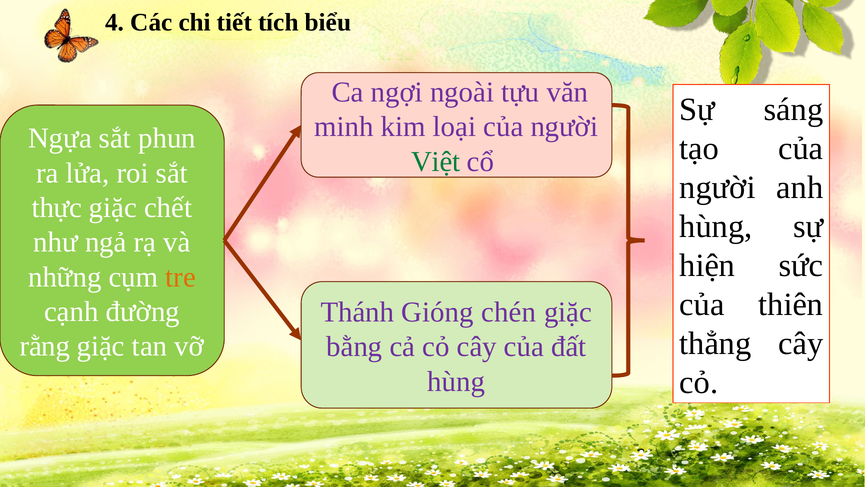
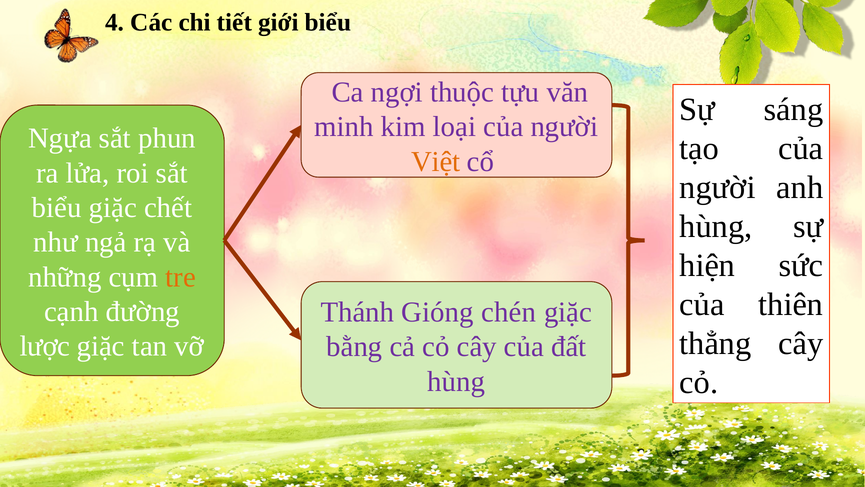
tích: tích -> giới
ngoài: ngoài -> thuộc
Việt colour: green -> orange
thực at (57, 208): thực -> biểu
rằng: rằng -> lược
